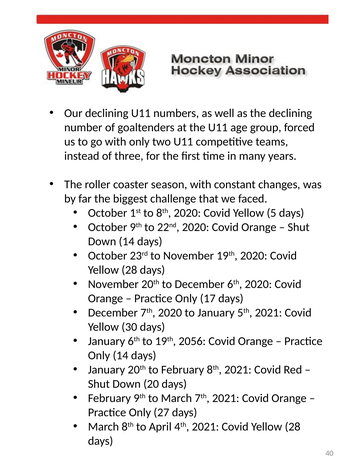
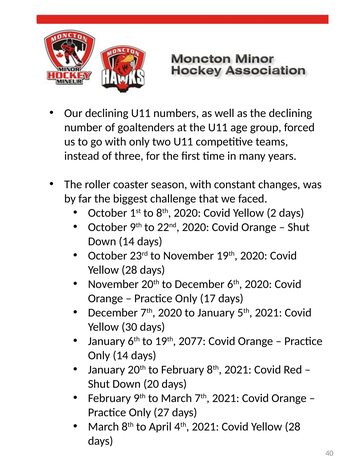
5: 5 -> 2
2056: 2056 -> 2077
